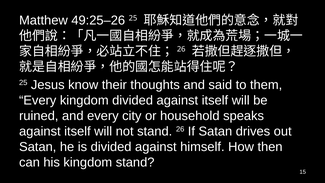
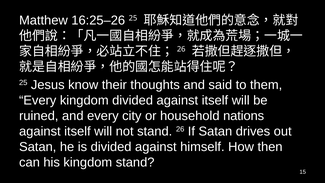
49:25–26: 49:25–26 -> 16:25–26
speaks: speaks -> nations
